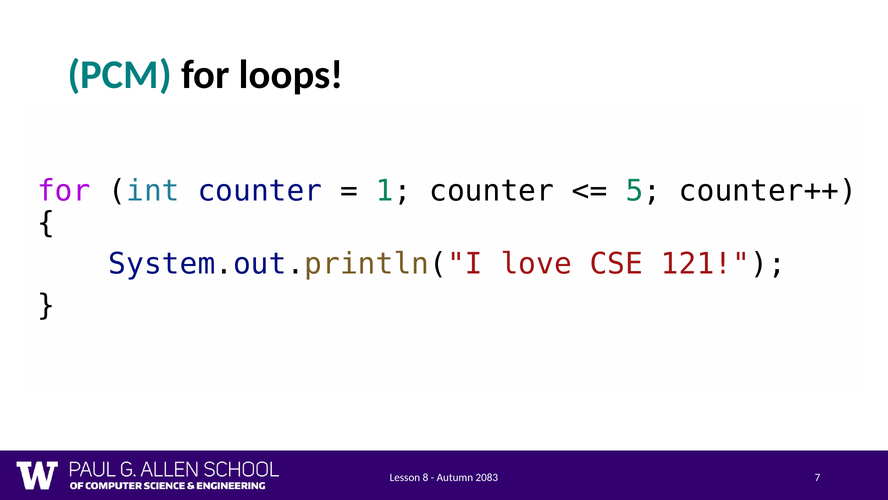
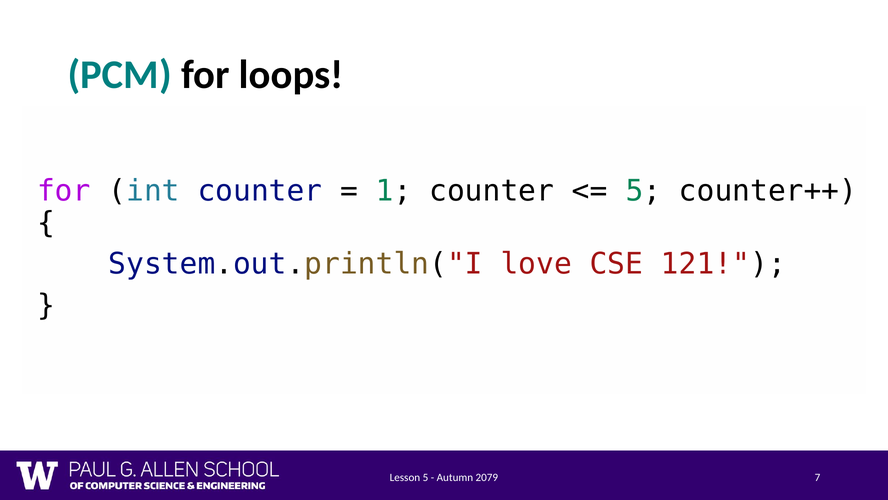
Lesson 8: 8 -> 5
2083: 2083 -> 2079
